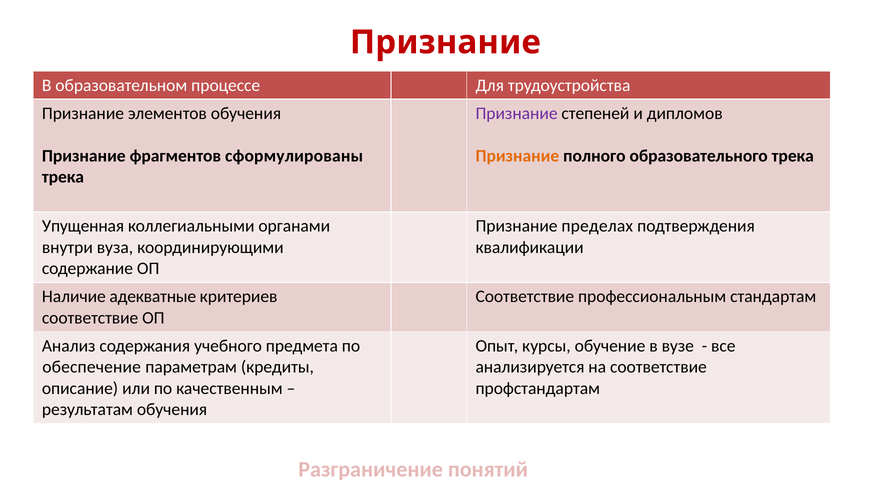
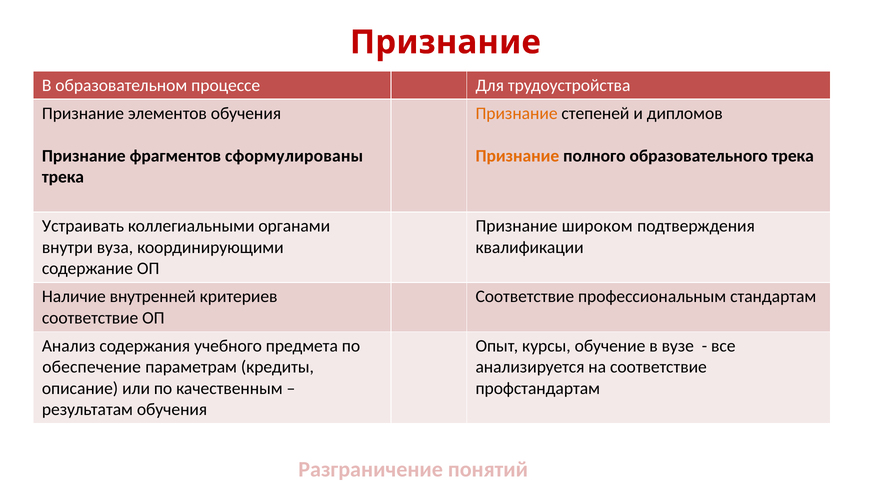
Признание at (517, 113) colour: purple -> orange
Упущенная: Упущенная -> Устраивать
пределах: пределах -> широком
адекватные: адекватные -> внутренней
